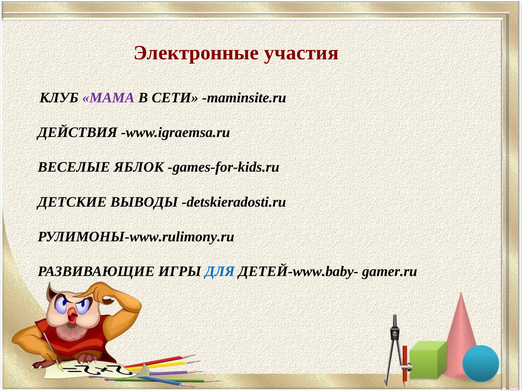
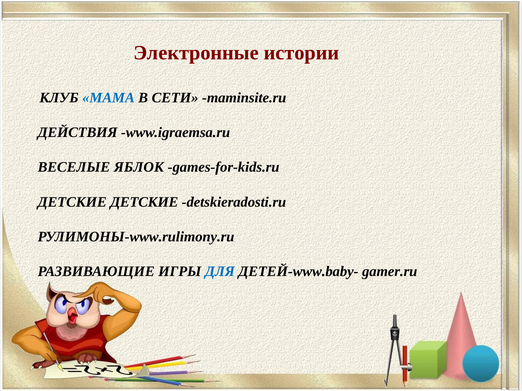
участия: участия -> истории
МАМА colour: purple -> blue
ДЕТСКИЕ ВЫВОДЫ: ВЫВОДЫ -> ДЕТСКИЕ
